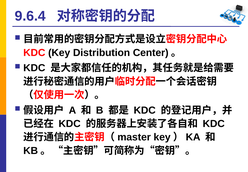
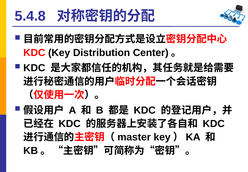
9.6.4: 9.6.4 -> 5.4.8
